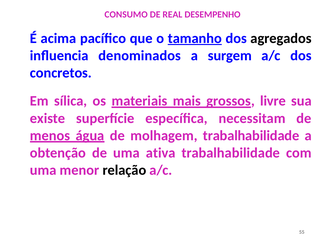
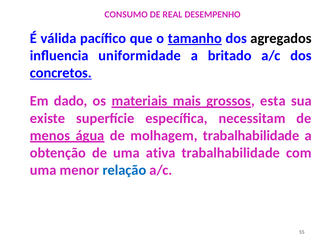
acima: acima -> válida
denominados: denominados -> uniformidade
surgem: surgem -> britado
concretos underline: none -> present
sílica: sílica -> dado
livre: livre -> esta
relação colour: black -> blue
